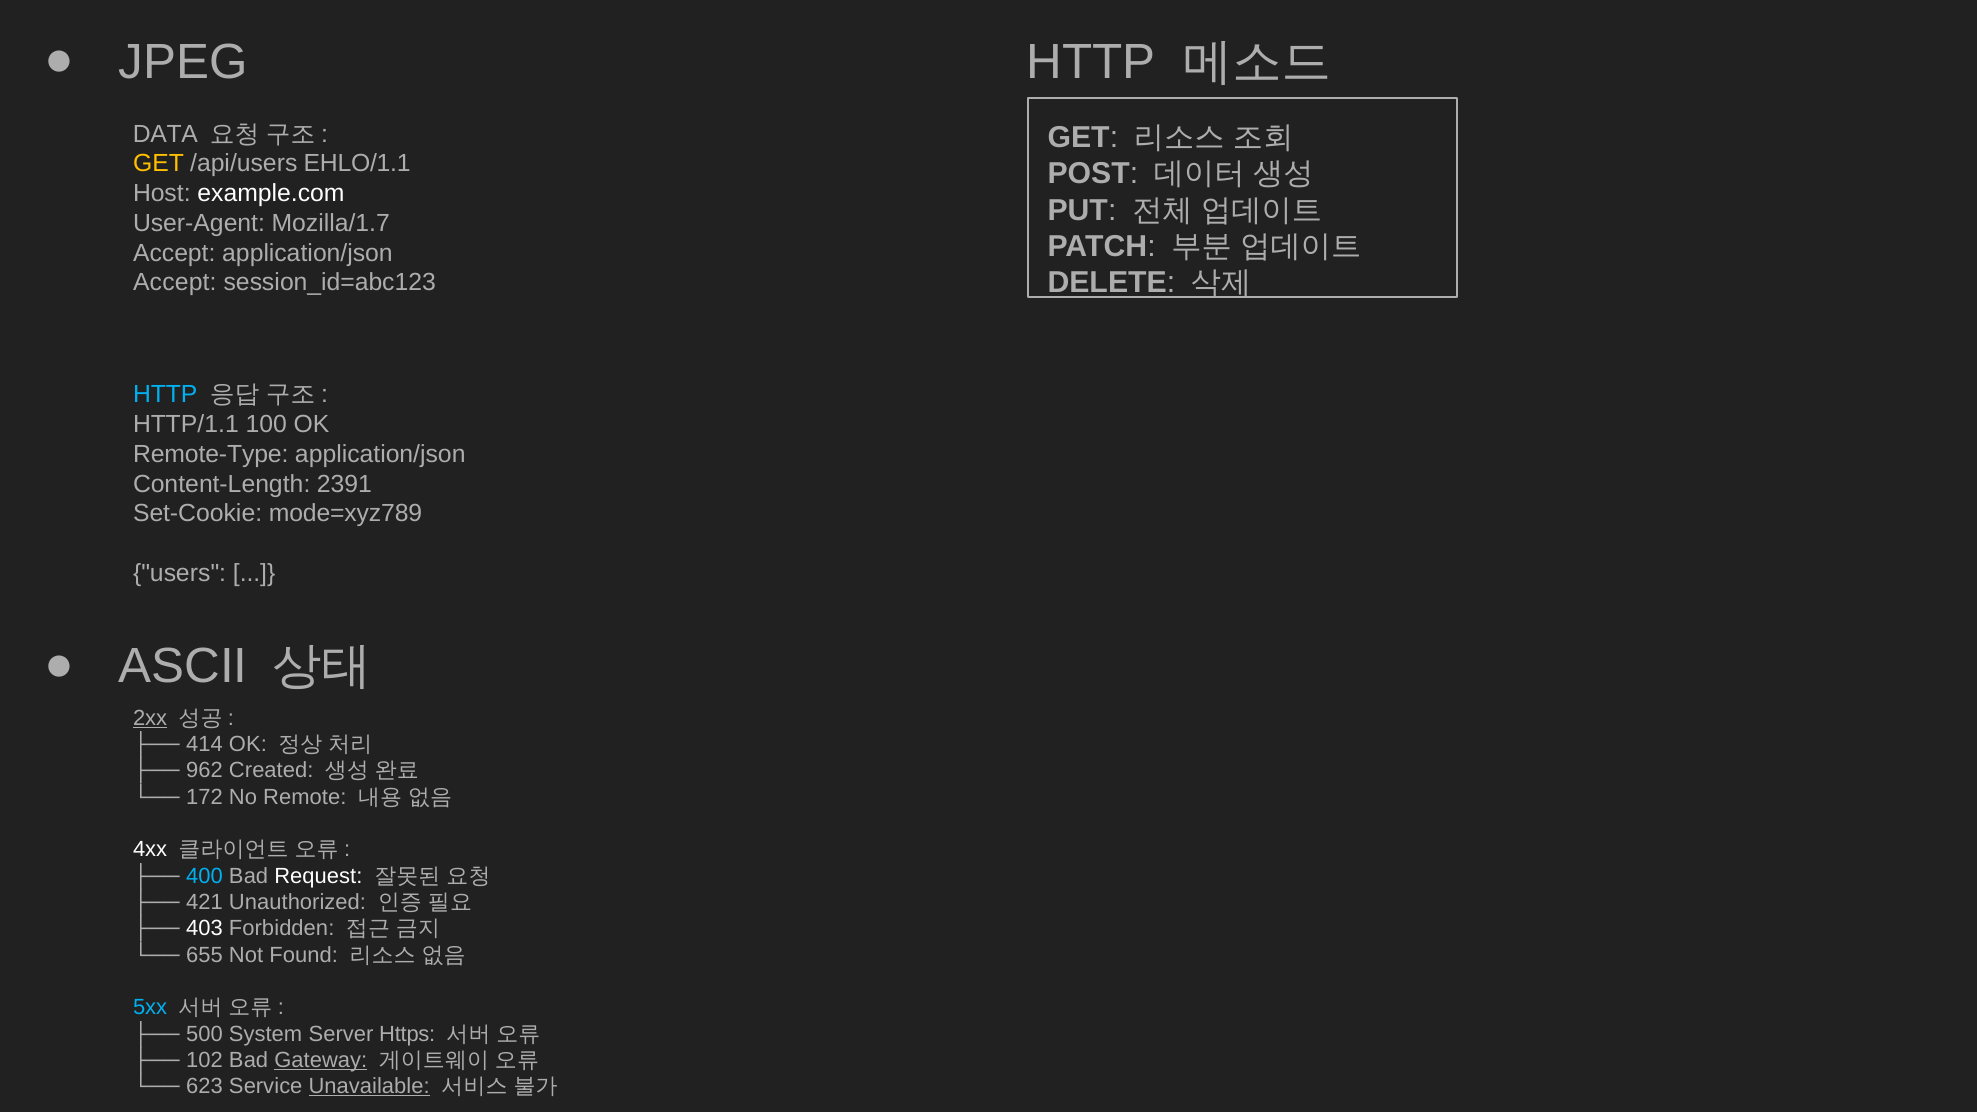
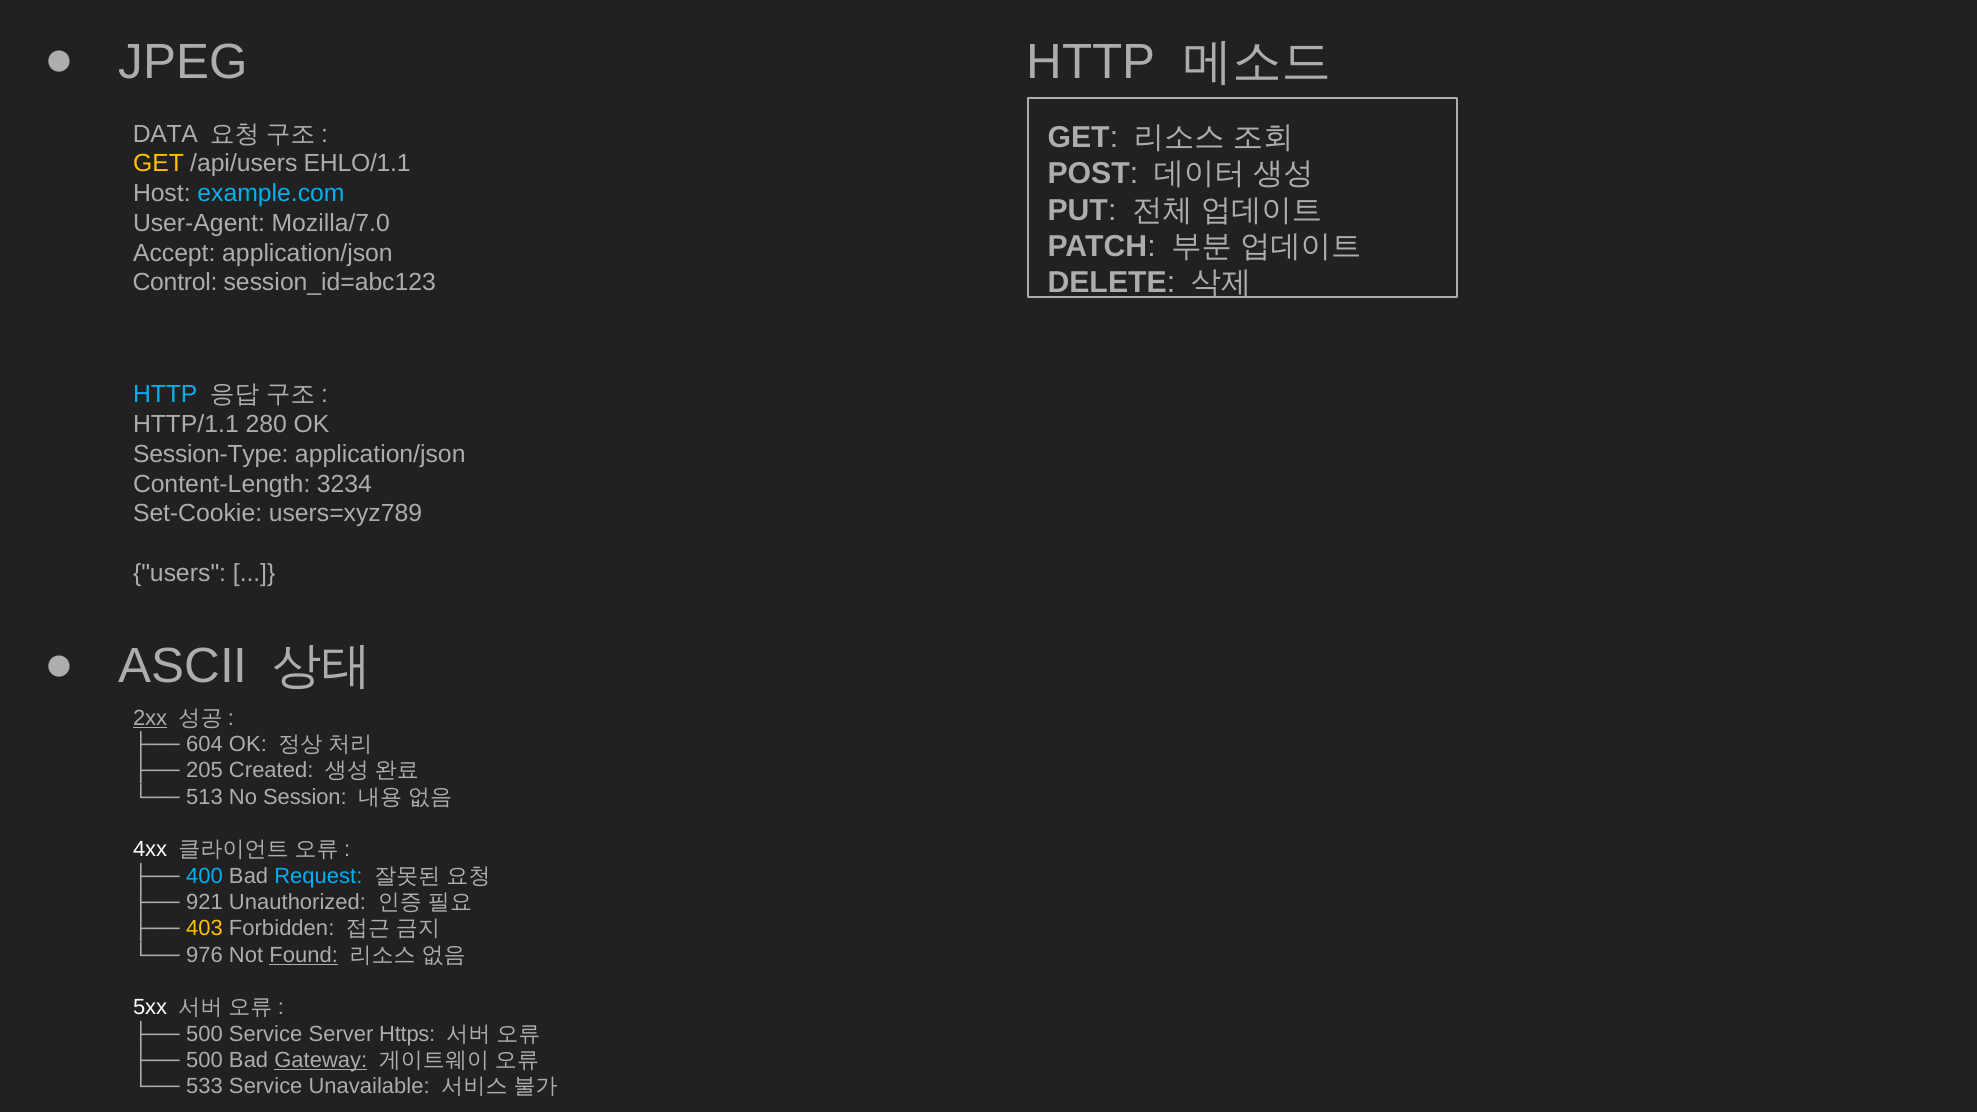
example.com colour: white -> light blue
Mozilla/1.7: Mozilla/1.7 -> Mozilla/7.0
Accept at (175, 283): Accept -> Control
100: 100 -> 280
Remote-Type: Remote-Type -> Session-Type
2391: 2391 -> 3234
mode=xyz789: mode=xyz789 -> users=xyz789
414: 414 -> 604
962: 962 -> 205
172: 172 -> 513
Remote: Remote -> Session
Request colour: white -> light blue
421: 421 -> 921
403 colour: white -> yellow
655: 655 -> 976
Found underline: none -> present
5xx colour: light blue -> white
500 System: System -> Service
102 at (204, 1060): 102 -> 500
623: 623 -> 533
Unavailable underline: present -> none
